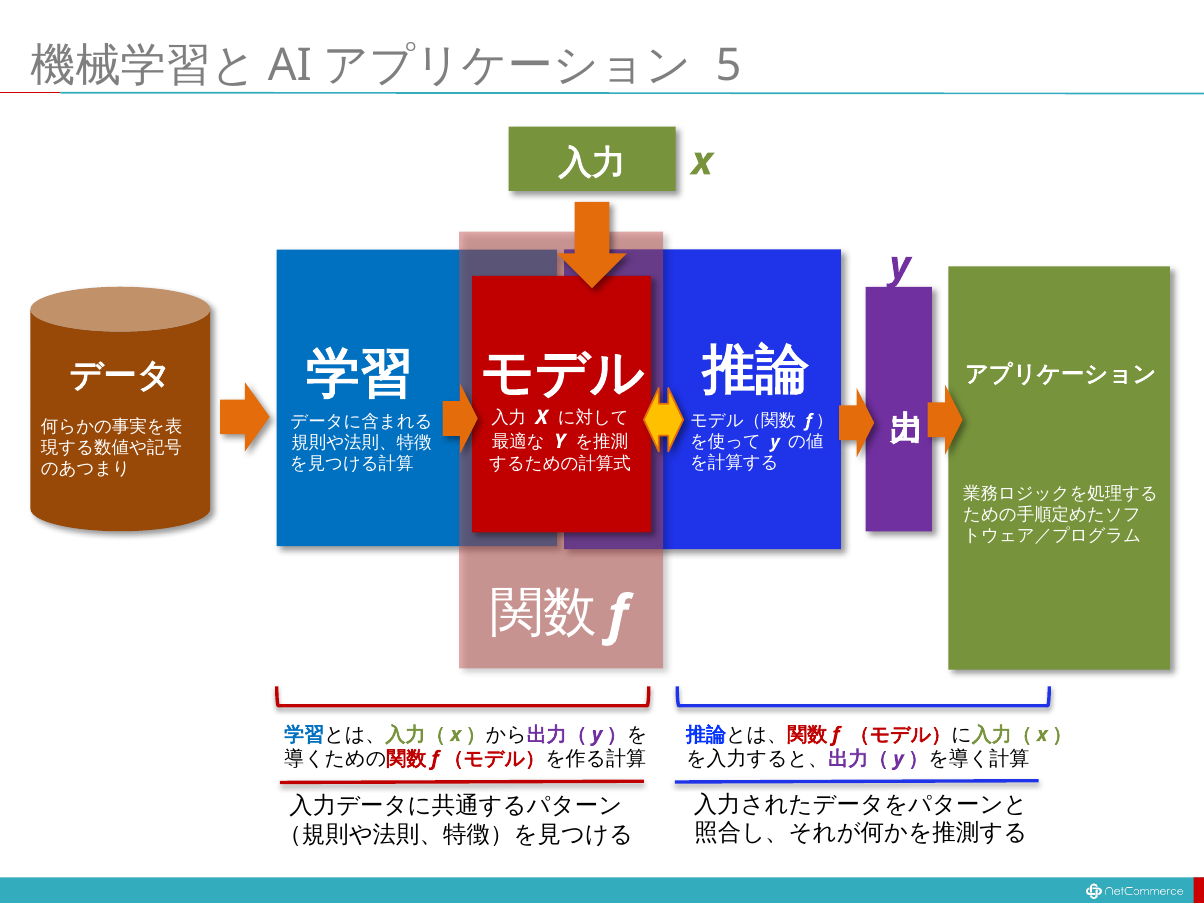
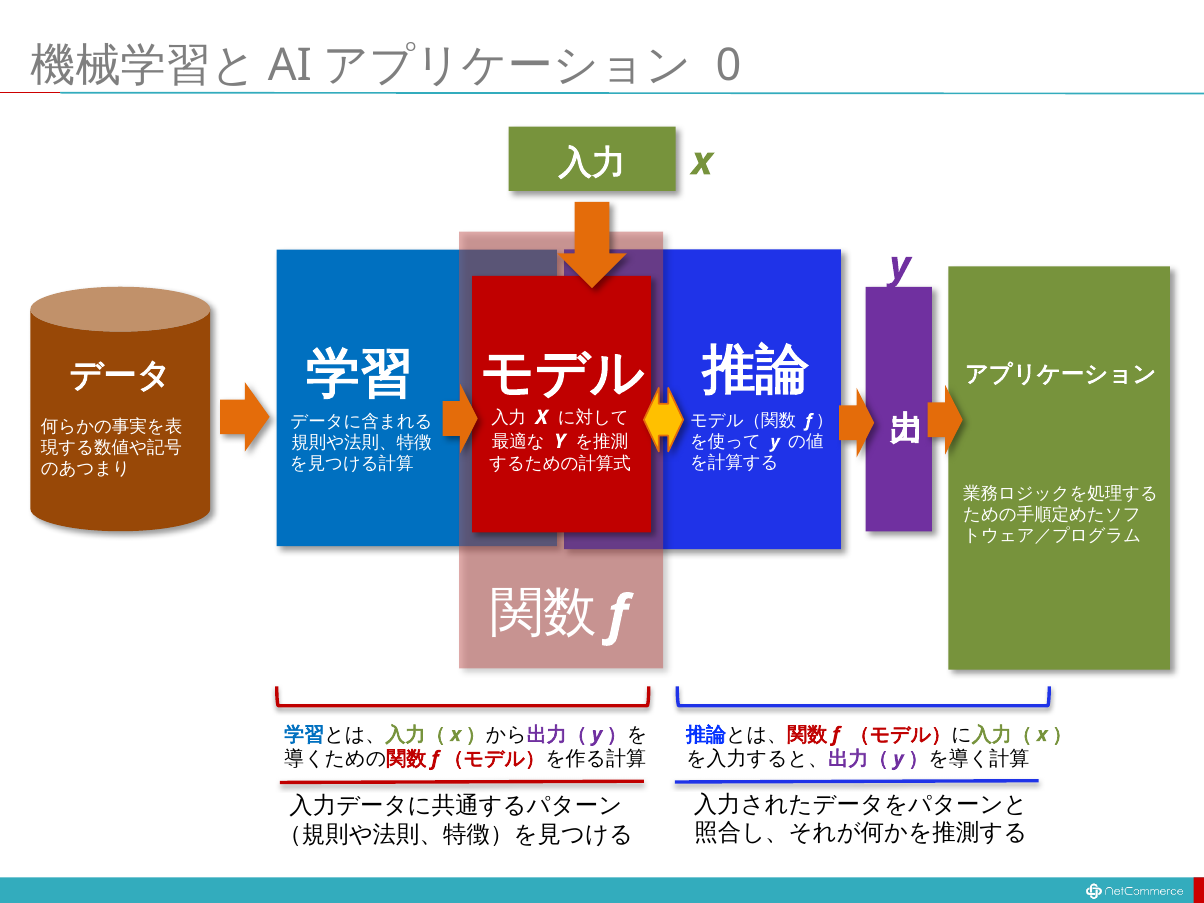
5: 5 -> 0
